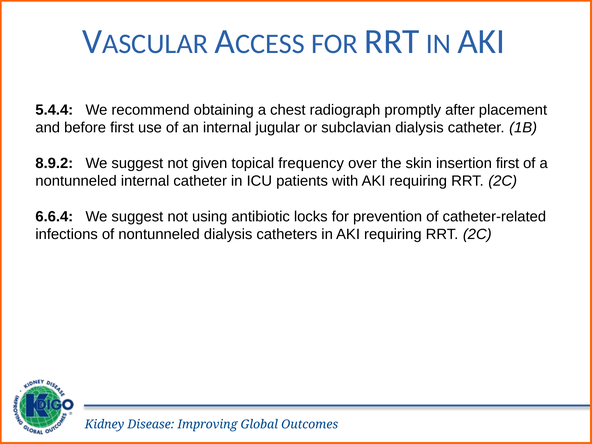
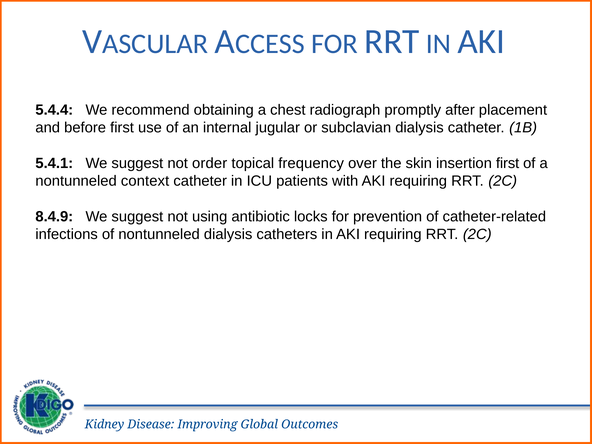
8.9.2: 8.9.2 -> 5.4.1
given: given -> order
nontunneled internal: internal -> context
6.6.4: 6.6.4 -> 8.4.9
